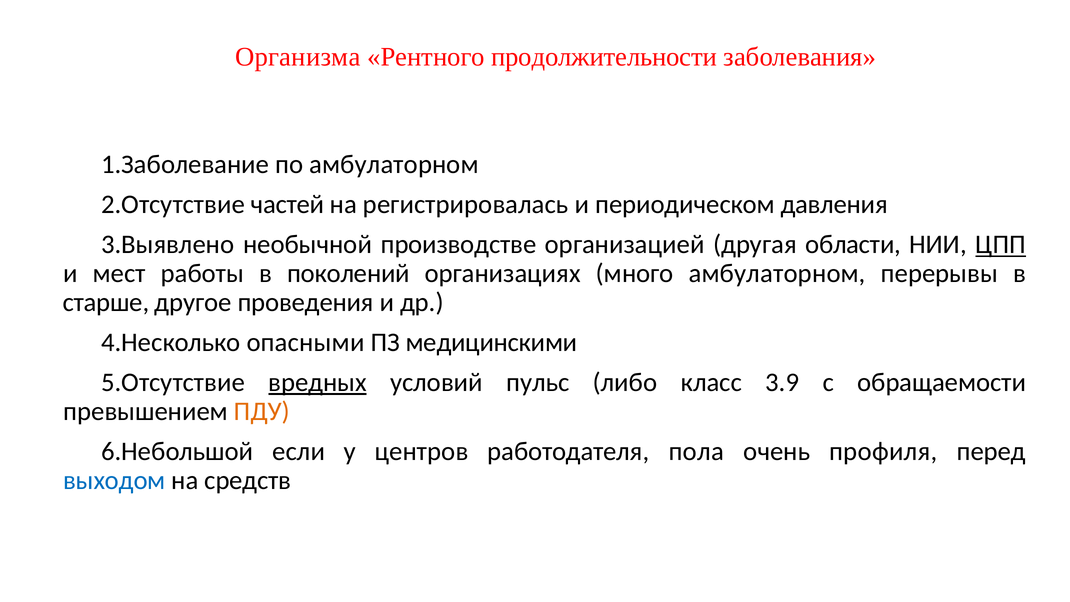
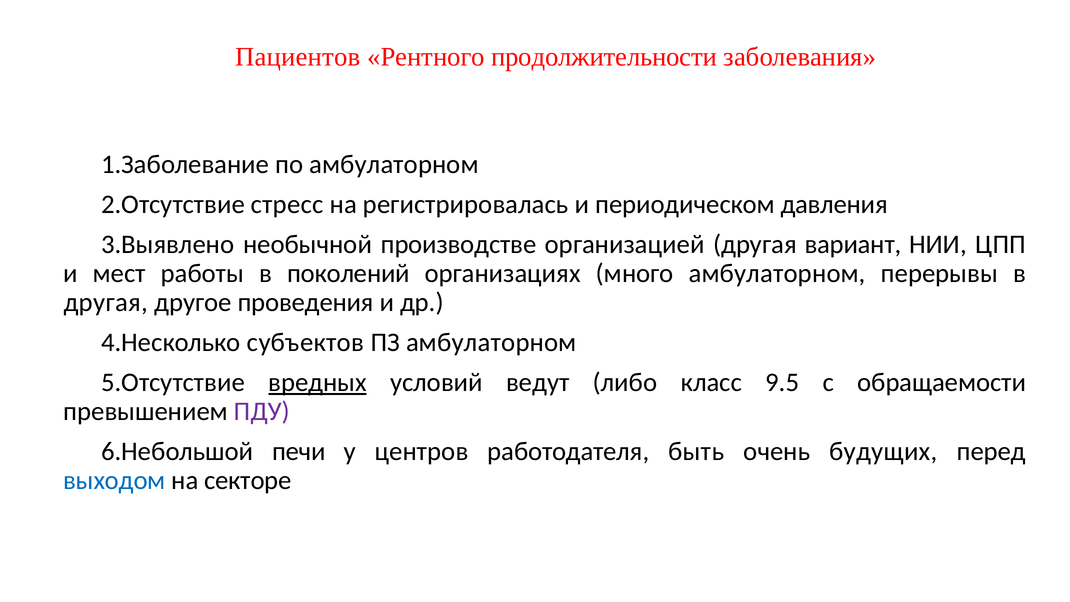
Организма: Организма -> Пациентов
частей: частей -> стресс
области: области -> вариант
ЦПП underline: present -> none
старше at (106, 302): старше -> другая
опасными: опасными -> субъектов
ПЗ медицинскими: медицинскими -> амбулаторном
пульс: пульс -> ведут
3.9: 3.9 -> 9.5
ПДУ colour: orange -> purple
если: если -> печи
пола: пола -> быть
профиля: профиля -> будущих
средств: средств -> секторе
